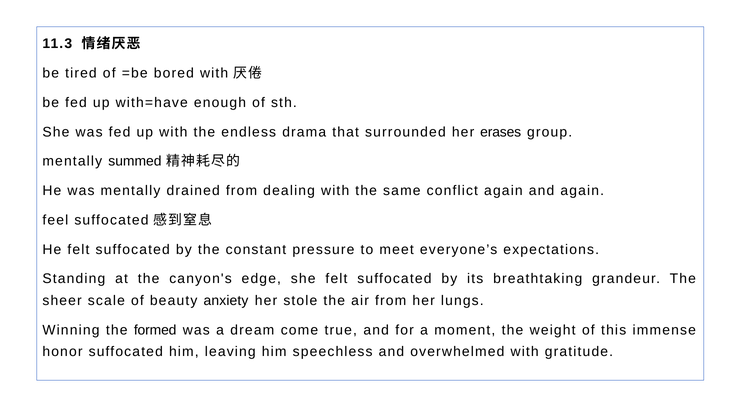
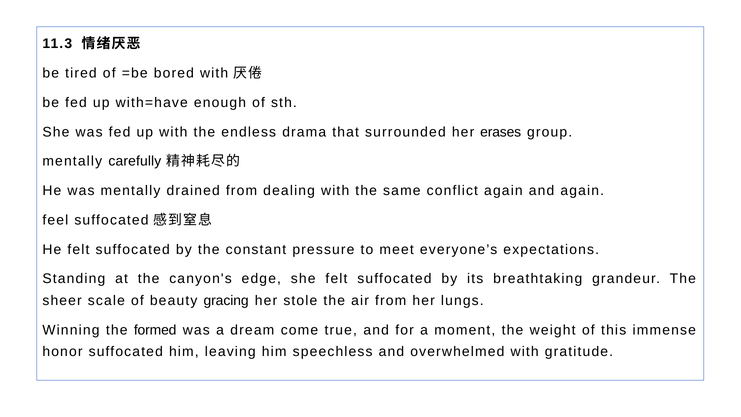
summed: summed -> carefully
anxiety: anxiety -> gracing
